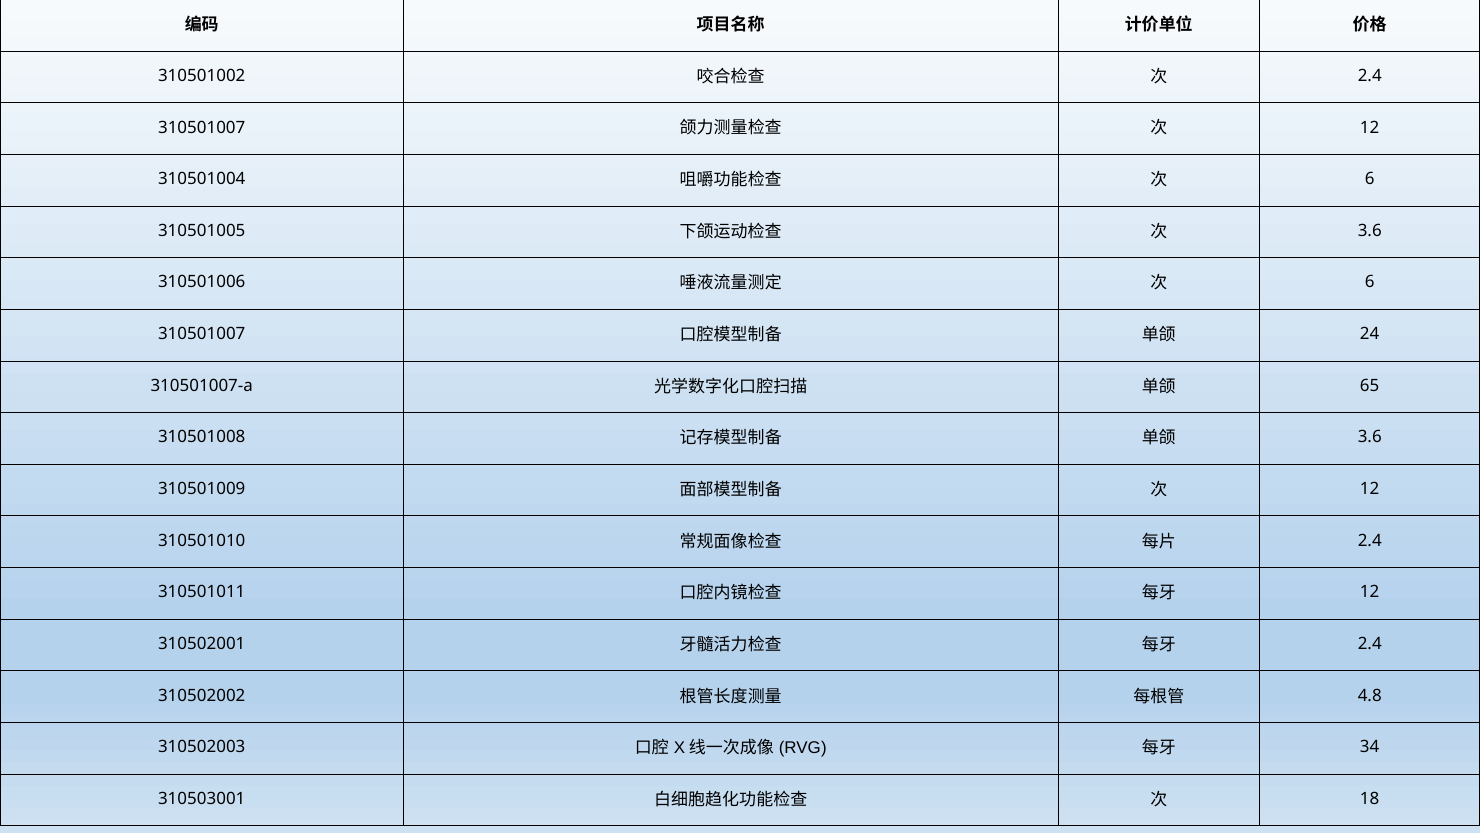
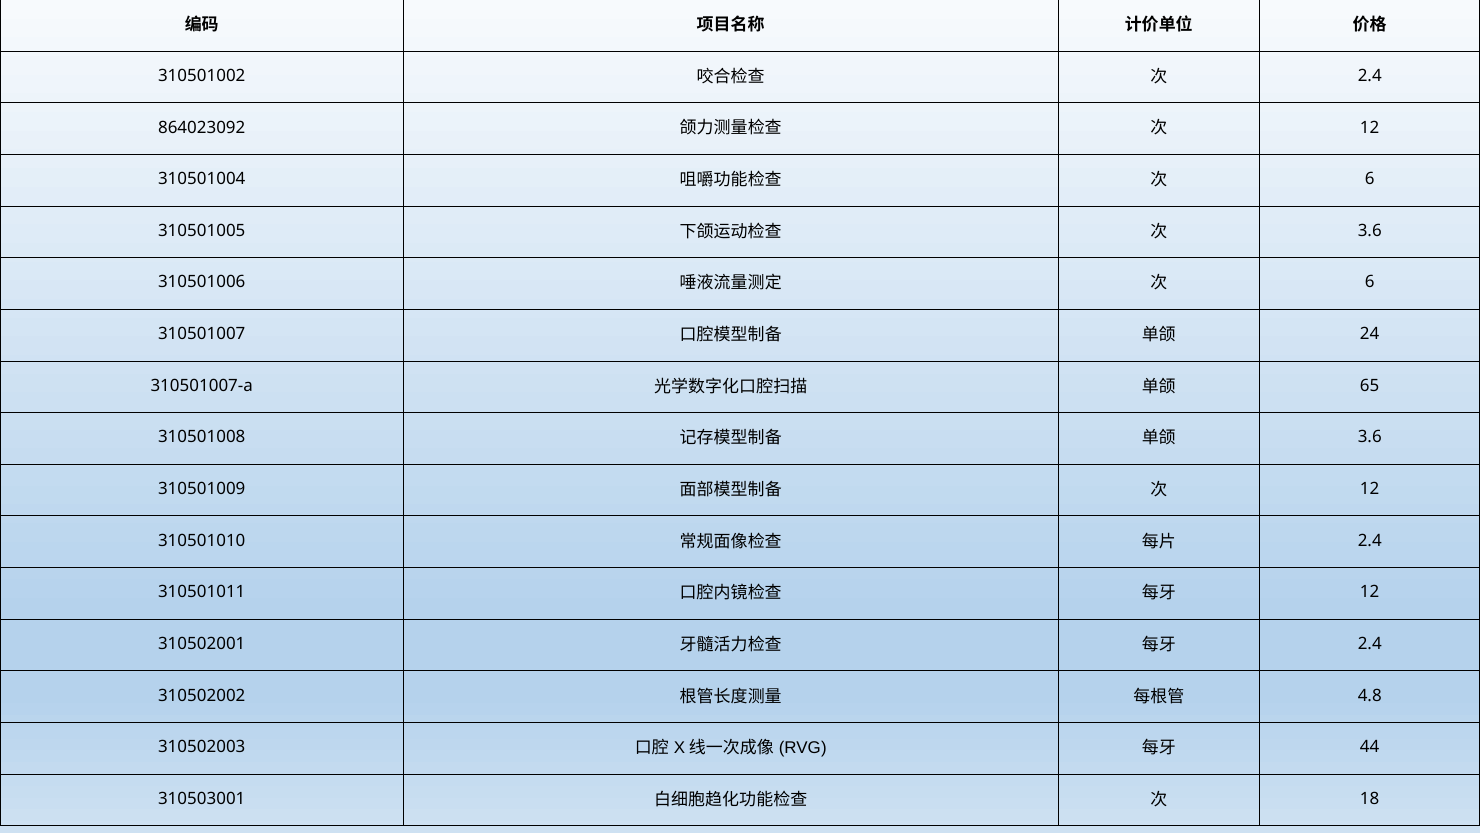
310501007 at (202, 127): 310501007 -> 864023092
34: 34 -> 44
